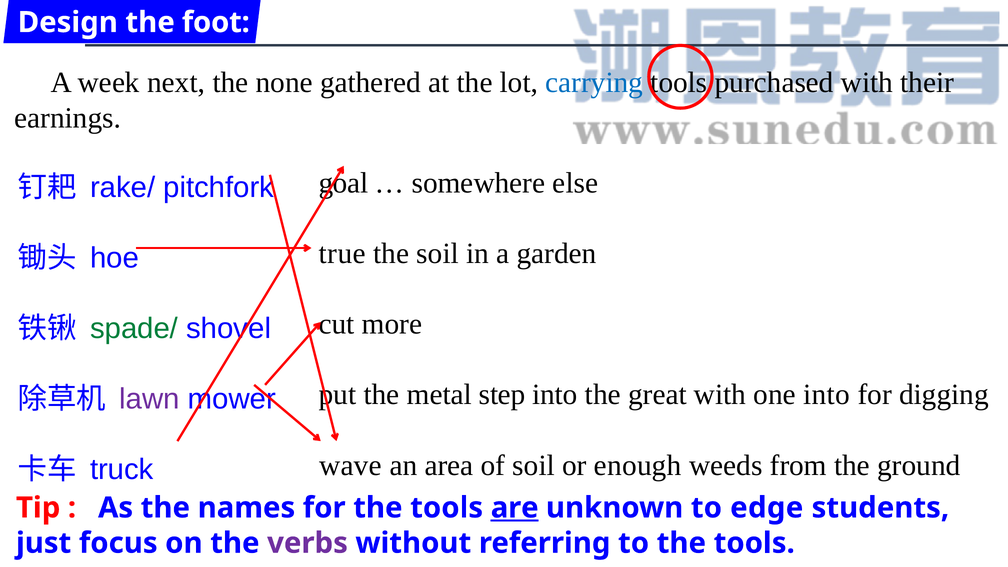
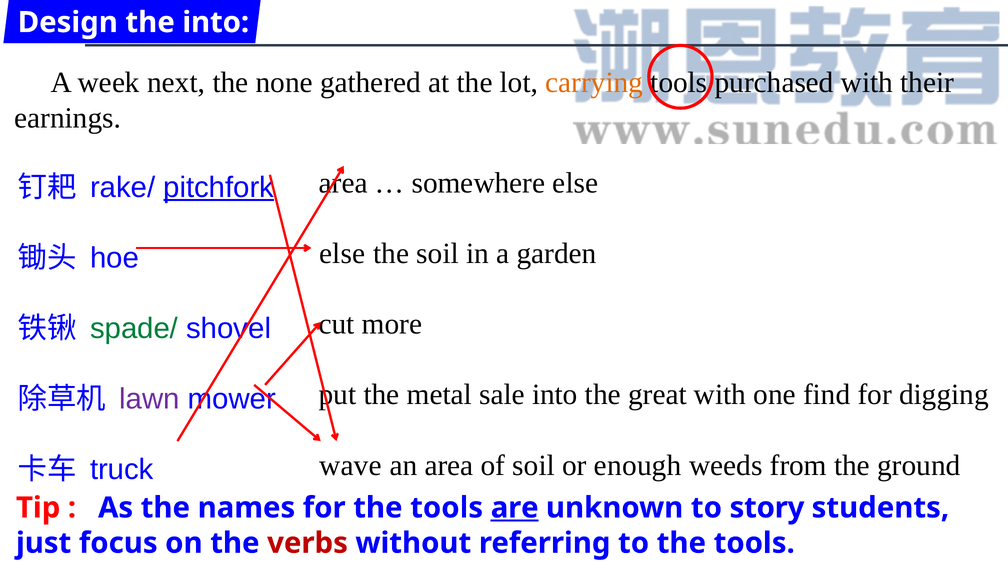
the foot: foot -> into
carrying colour: blue -> orange
goal at (343, 183): goal -> area
pitchfork underline: none -> present
true at (342, 254): true -> else
step: step -> sale
one into: into -> find
edge: edge -> story
verbs colour: purple -> red
